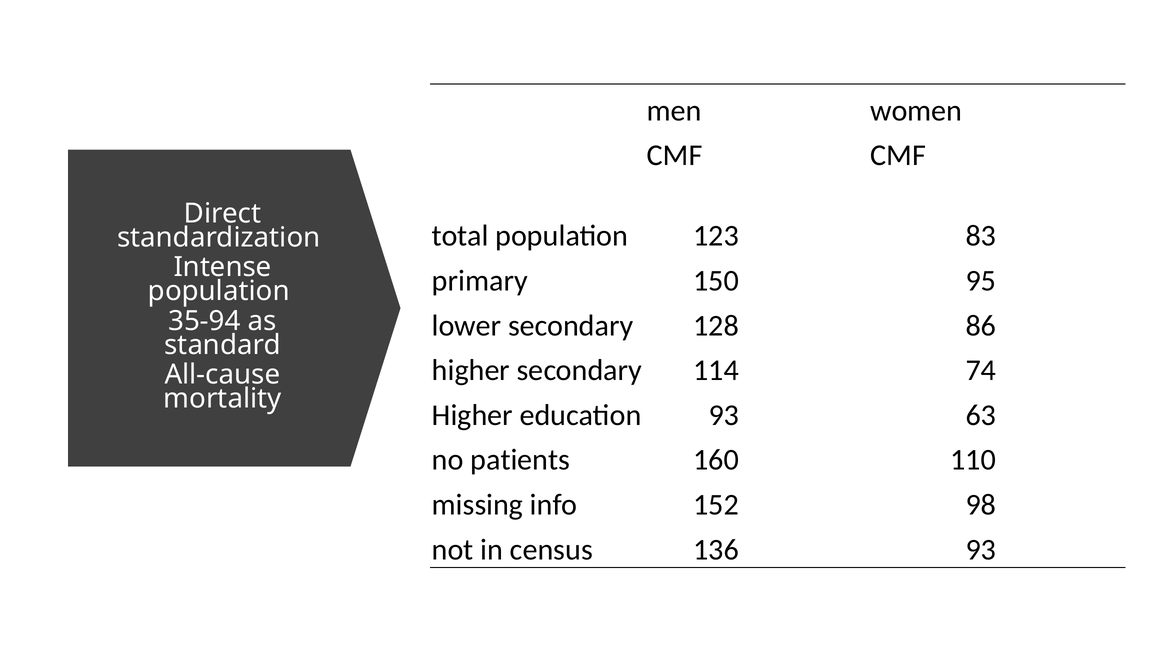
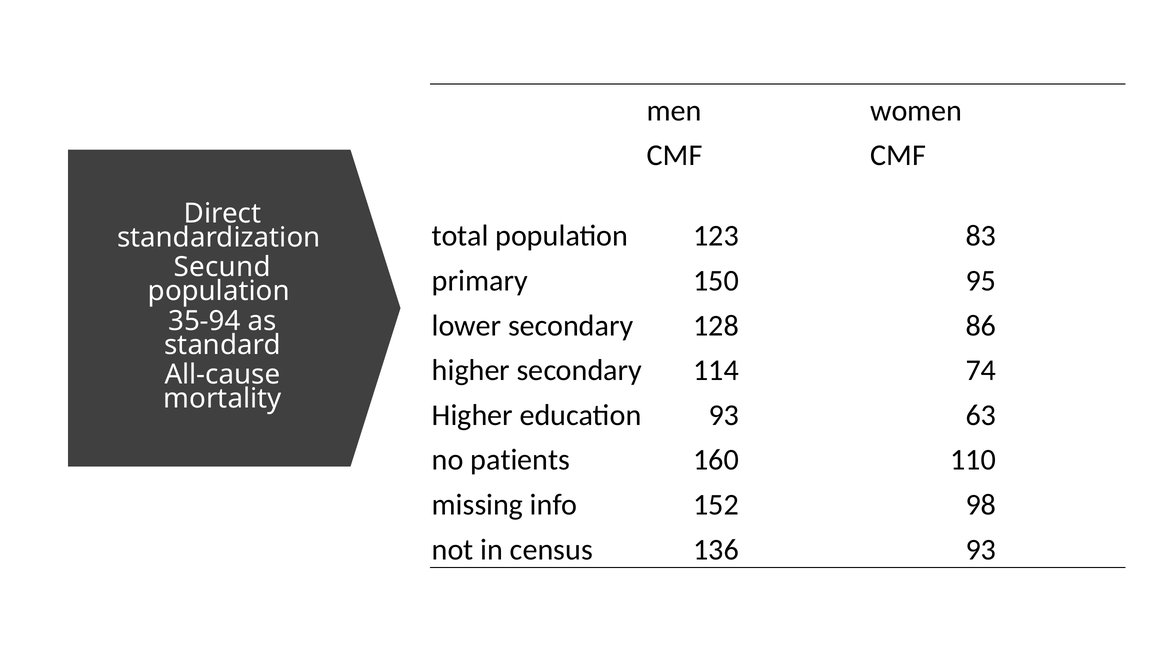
Intense: Intense -> Secund
